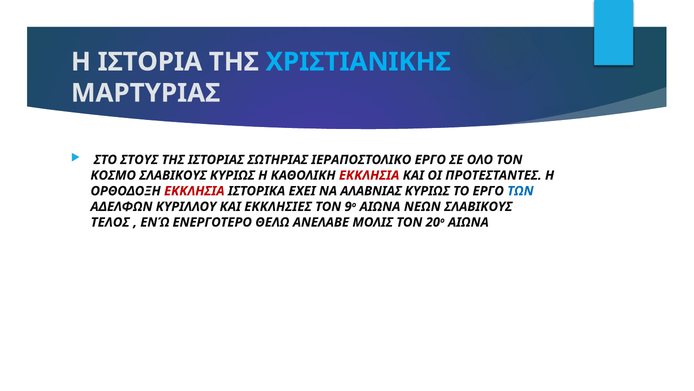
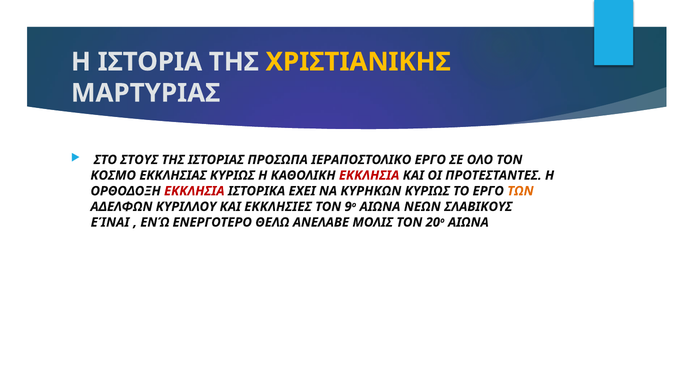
ΧΡΙΣΤΙΑΝΙΚΗΣ colour: light blue -> yellow
ΣΩΤΗΡΙΑΣ: ΣΩΤΗΡΙΑΣ -> ΠΡΟΣΩΠΑ
ΚΟΣΜΟ ΣΛΑΒΙΚΟΥΣ: ΣΛΑΒΙΚΟΥΣ -> ΕΚΚΛΗΣΙΑΣ
ΑΛΑΒΝΙΑΣ: ΑΛΑΒΝΙΑΣ -> ΚΥΡΗΚΩΝ
ΤΩΝ colour: blue -> orange
ΤΕΛΟΣ: ΤΕΛΟΣ -> ΕΊΝΑΙ
